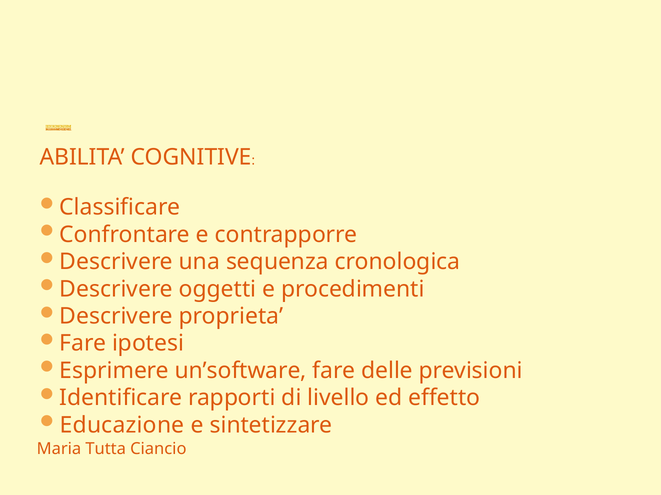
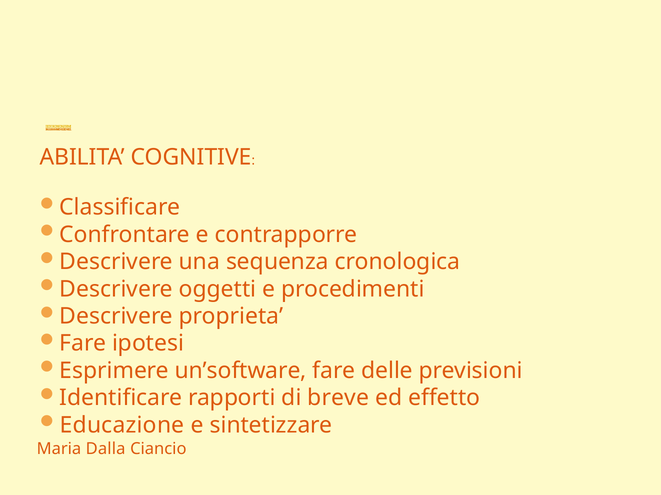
livello: livello -> breve
Tutta: Tutta -> Dalla
